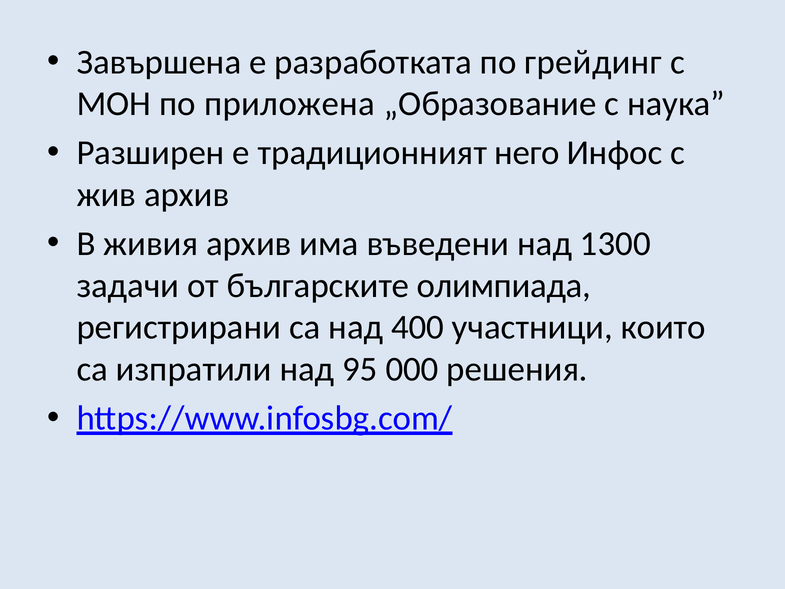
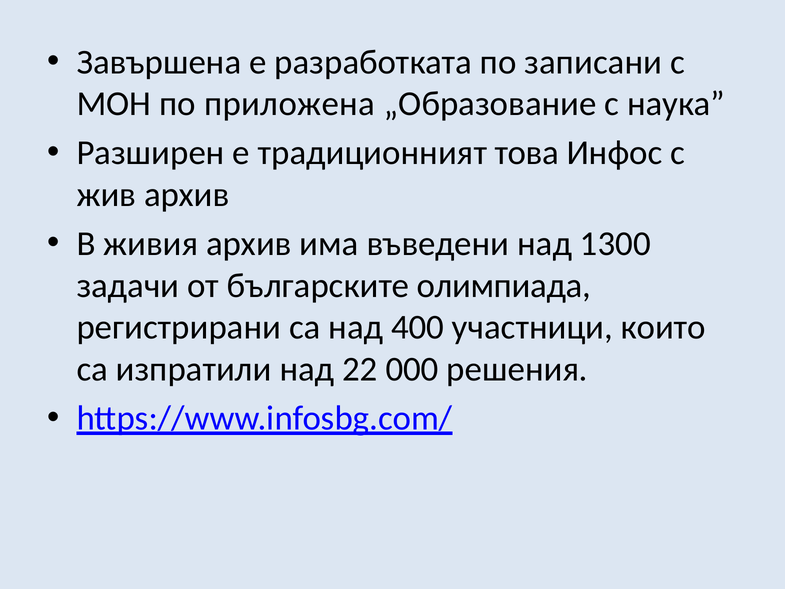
грейдинг: грейдинг -> записани
него: него -> това
95: 95 -> 22
